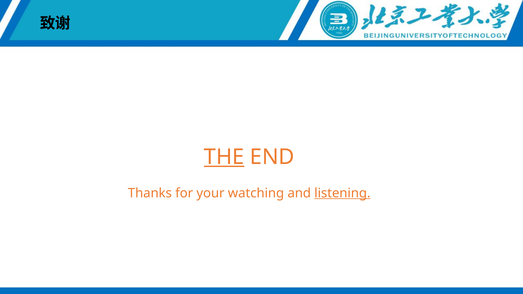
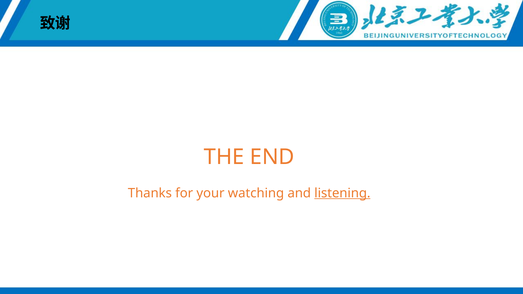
THE underline: present -> none
